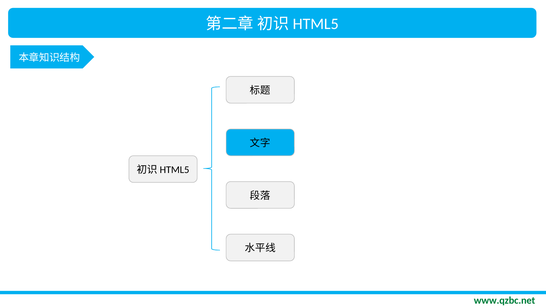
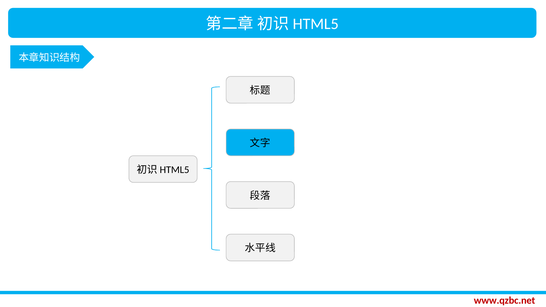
www.qzbc.net colour: green -> red
